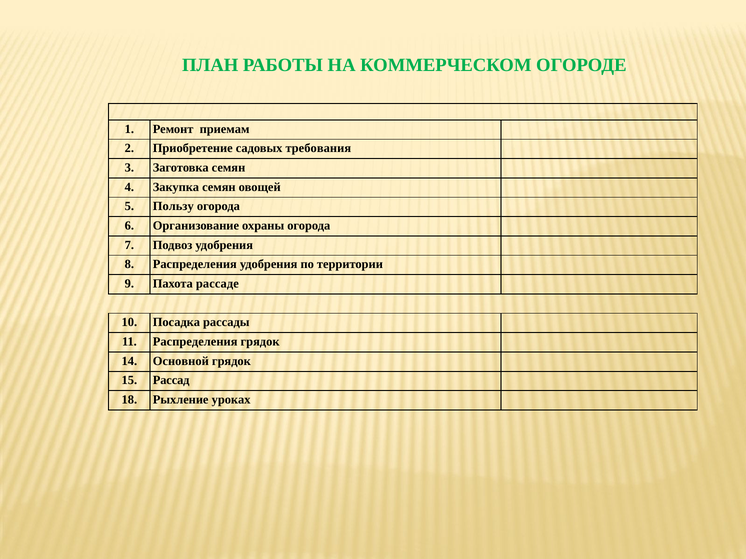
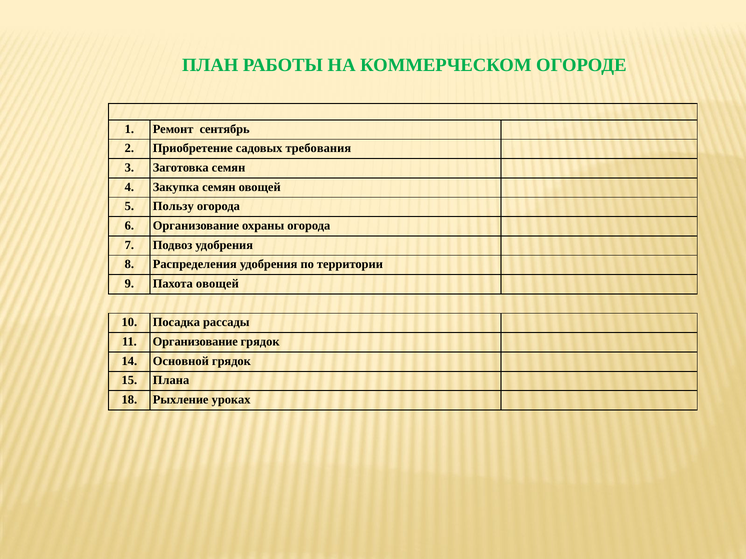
приемам: приемам -> сентябрь
Пахота рассаде: рассаде -> овощей
11 Распределения: Распределения -> Организование
Рассад: Рассад -> Плана
